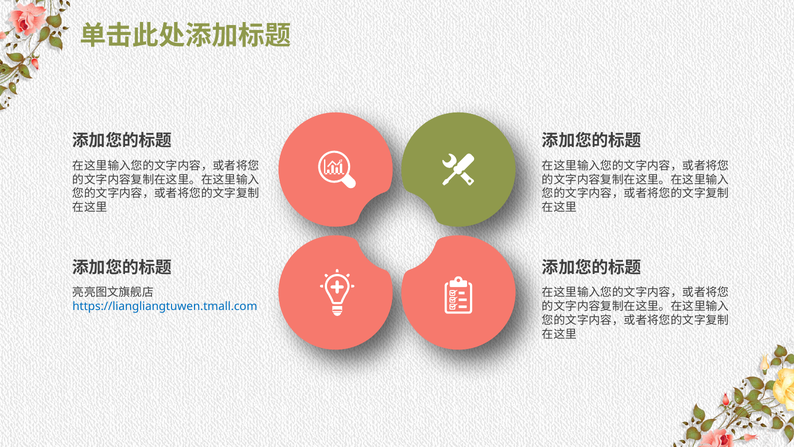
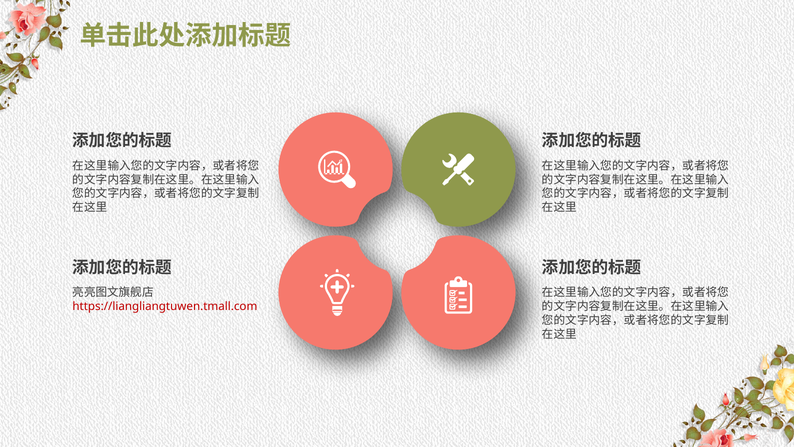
https://liangliangtuwen.tmall.com colour: blue -> red
